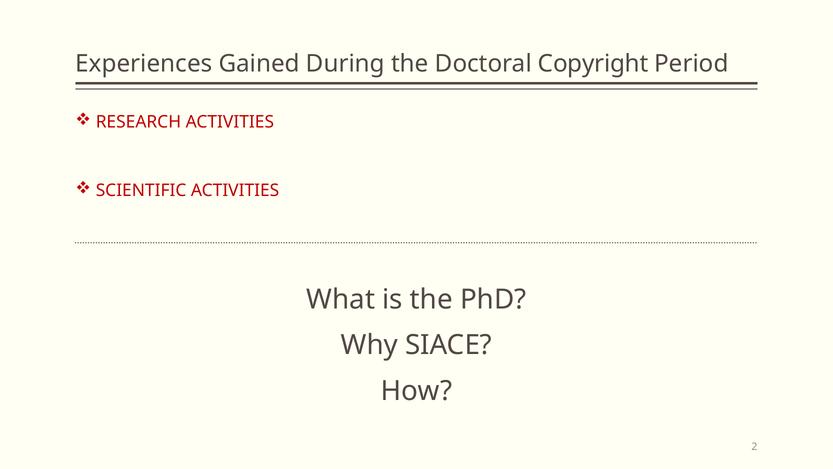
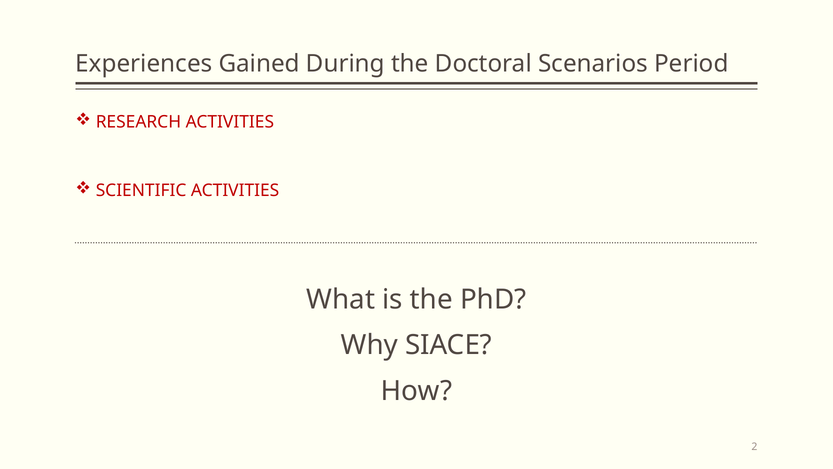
Copyright: Copyright -> Scenarios
